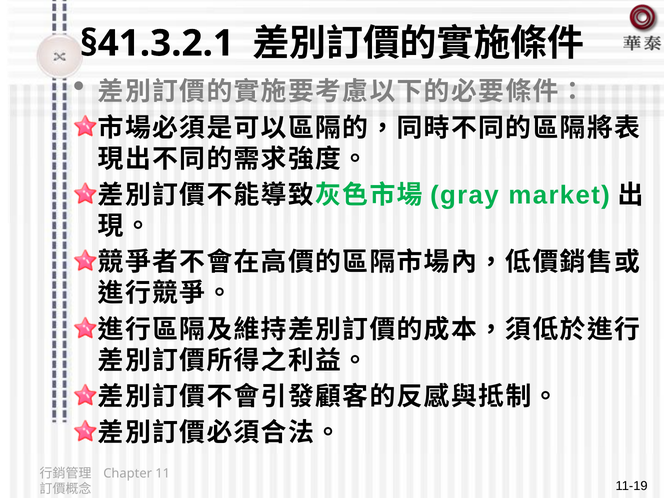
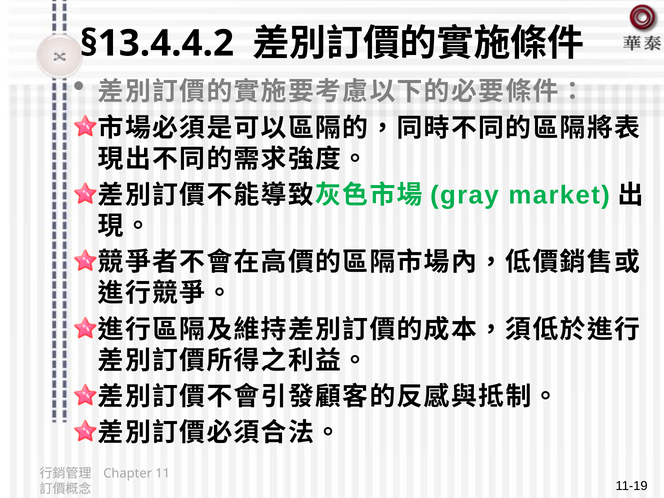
§41.3.2.1: §41.3.2.1 -> §13.4.4.2
